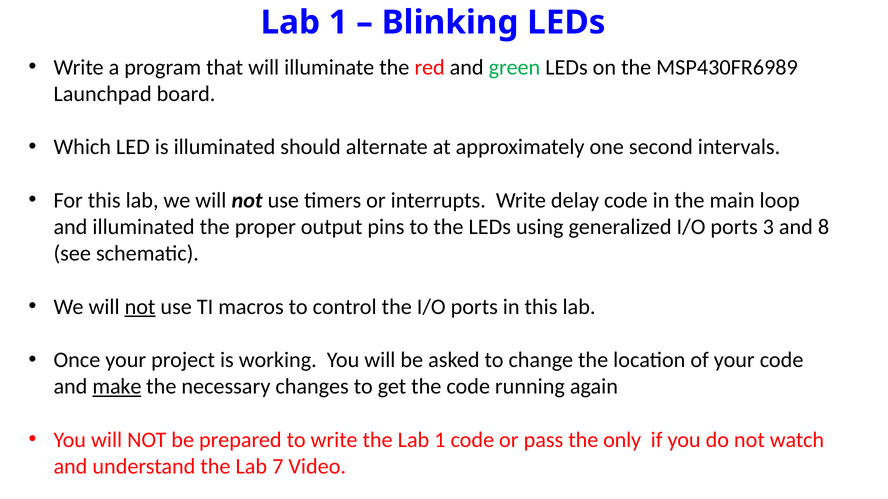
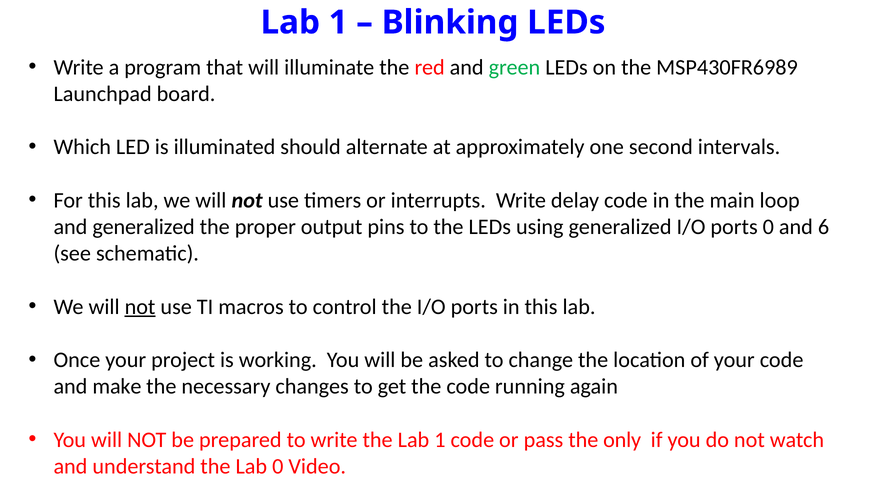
and illuminated: illuminated -> generalized
ports 3: 3 -> 0
8: 8 -> 6
make underline: present -> none
Lab 7: 7 -> 0
